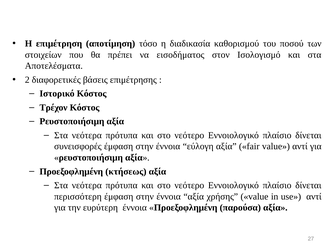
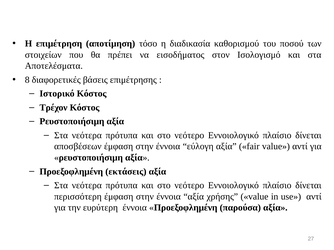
2: 2 -> 8
συνεισφορές: συνεισφορές -> αποσβέσεων
κτήσεως: κτήσεως -> εκτάσεις
